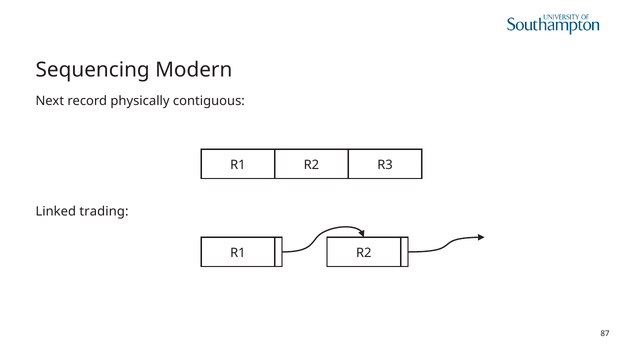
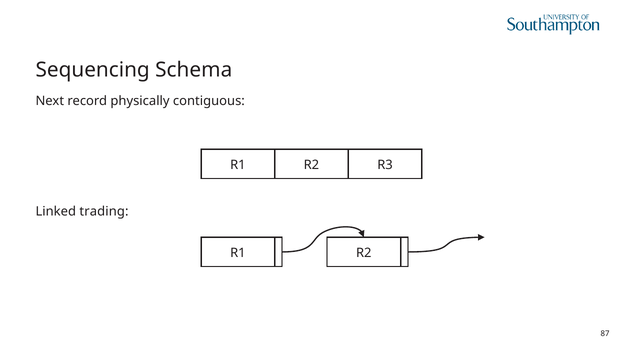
Modern: Modern -> Schema
